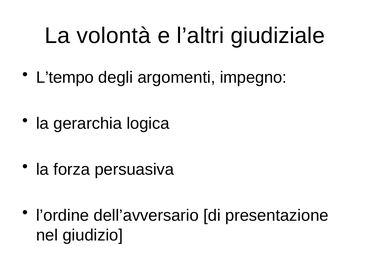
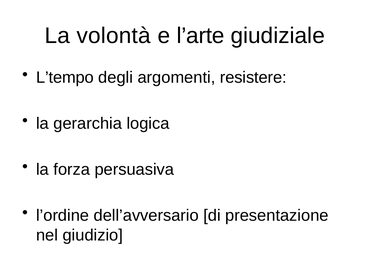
l’altri: l’altri -> l’arte
impegno: impegno -> resistere
